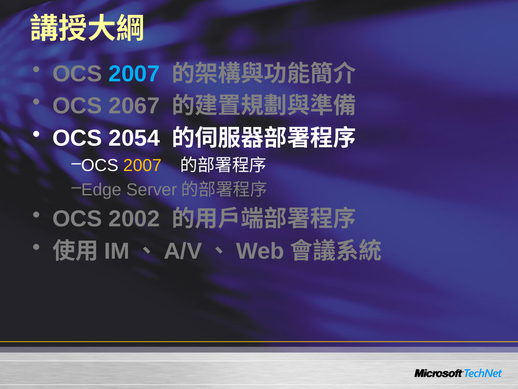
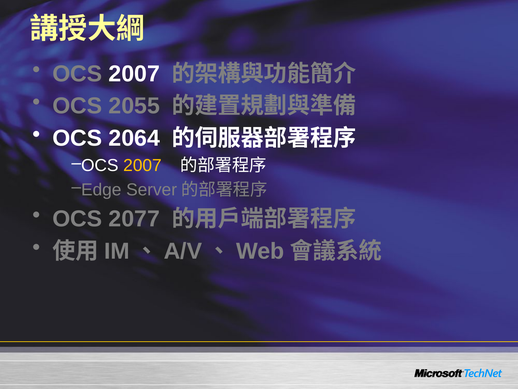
2007 at (134, 74) colour: light blue -> white
2067: 2067 -> 2055
2054: 2054 -> 2064
2002: 2002 -> 2077
